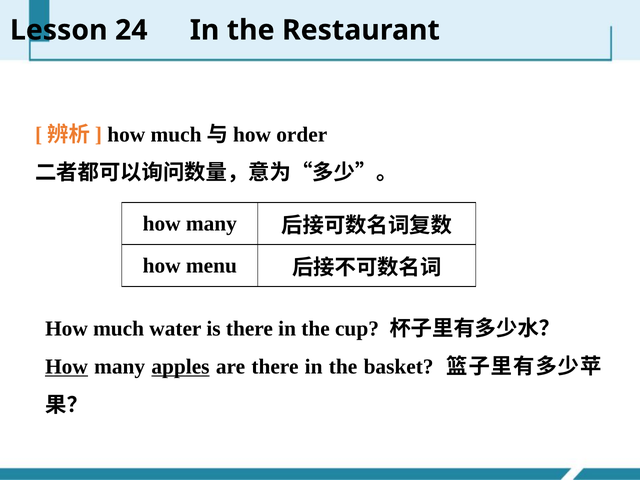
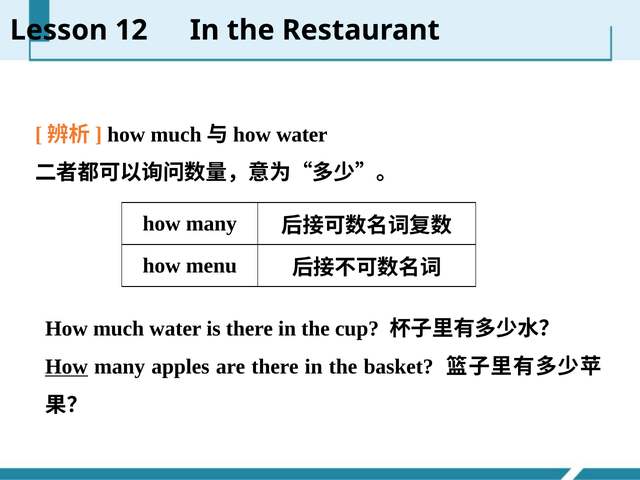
24: 24 -> 12
order at (302, 135): order -> water
apples underline: present -> none
